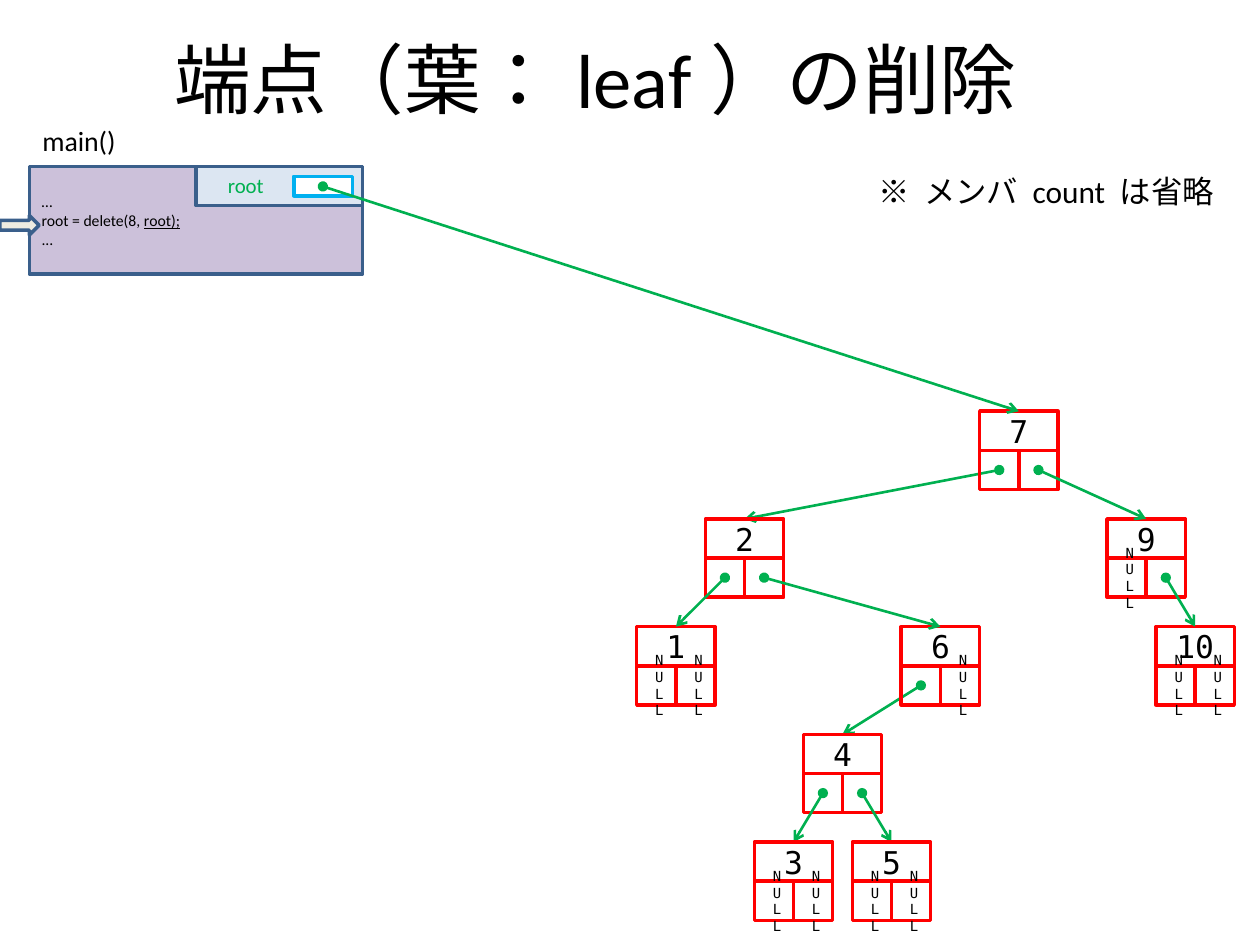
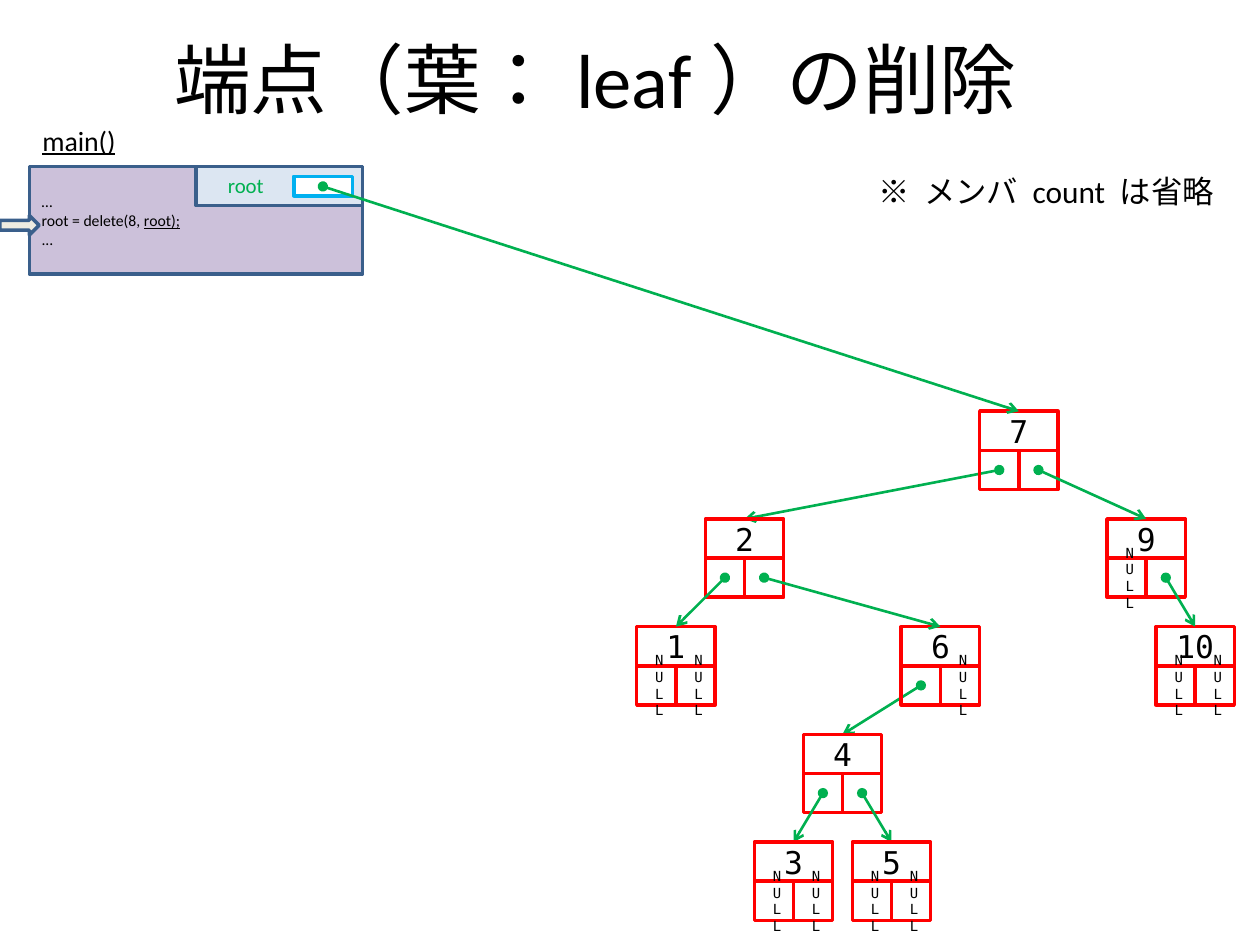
main( underline: none -> present
